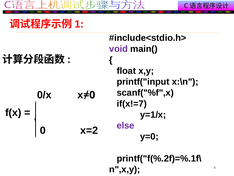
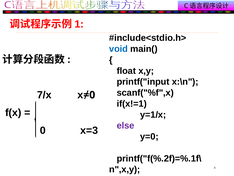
void colour: purple -> blue
0/x: 0/x -> 7/x
if(x!=7: if(x!=7 -> if(x!=1
x=2: x=2 -> x=3
